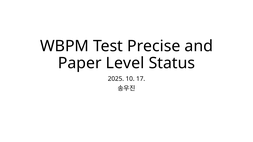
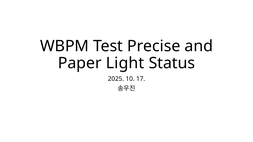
Level: Level -> Light
